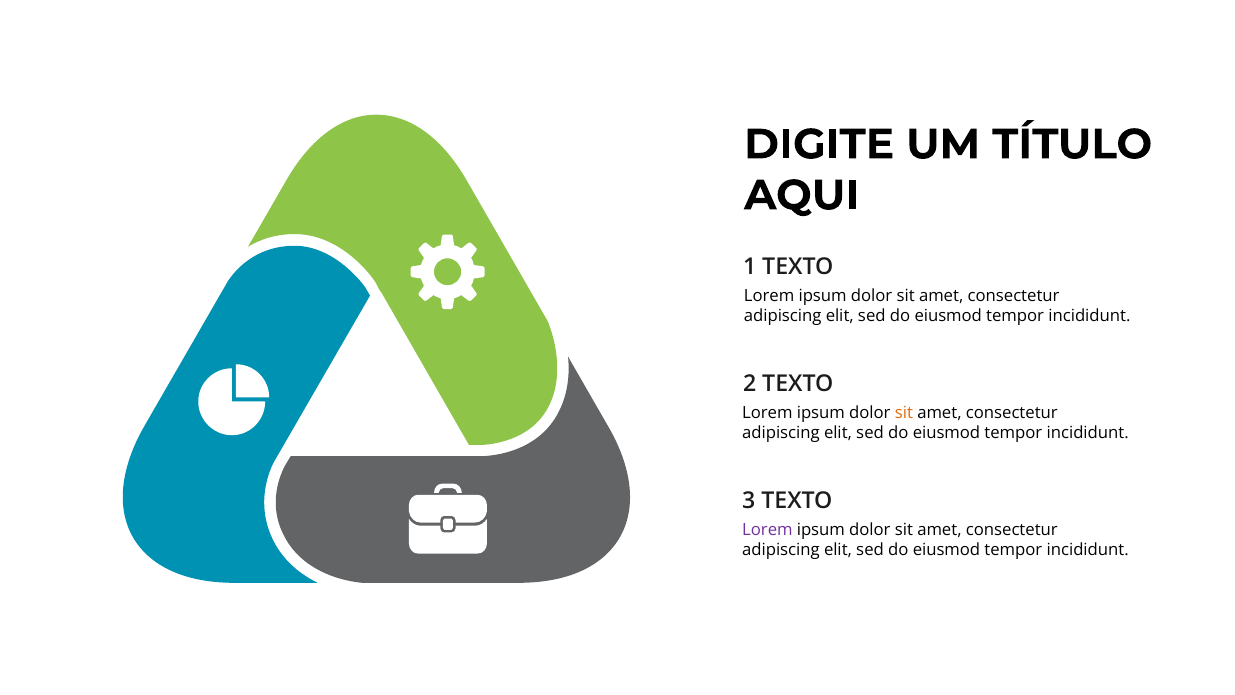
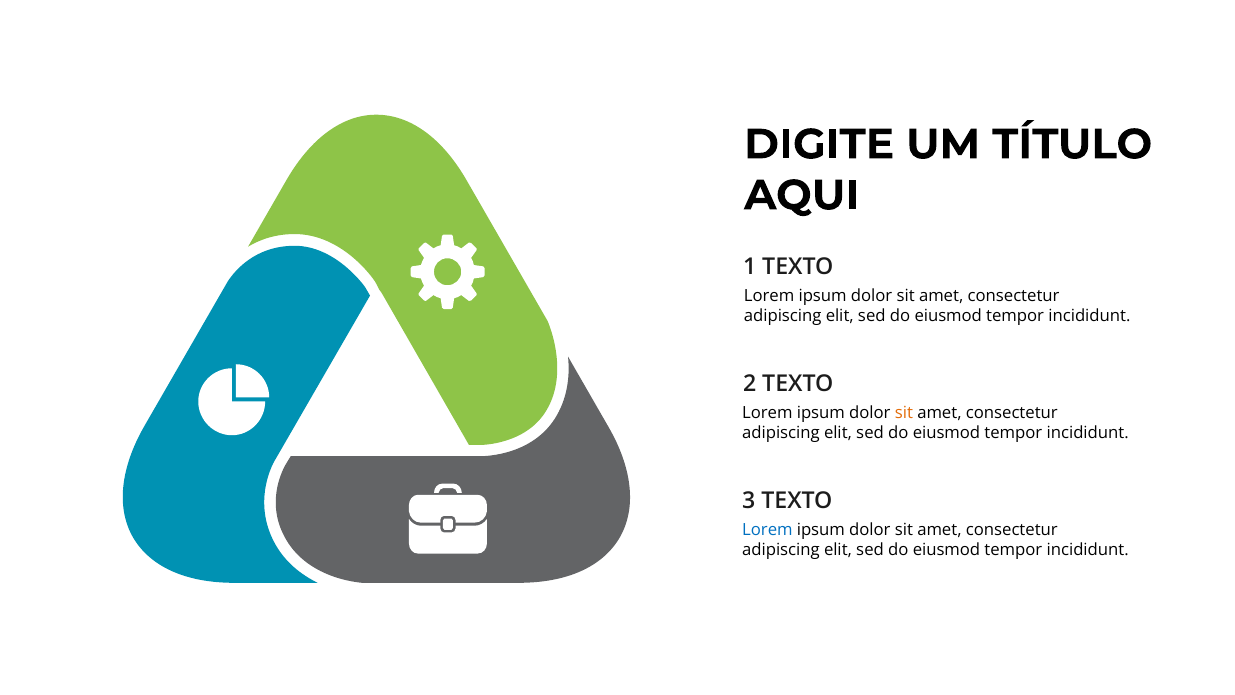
Lorem at (767, 530) colour: purple -> blue
